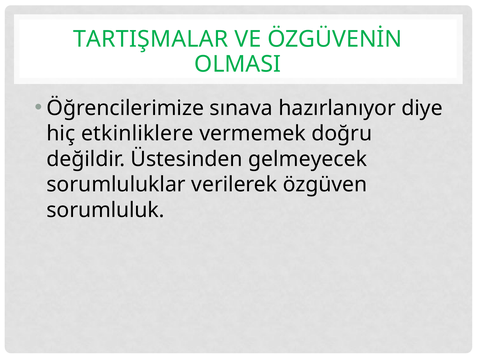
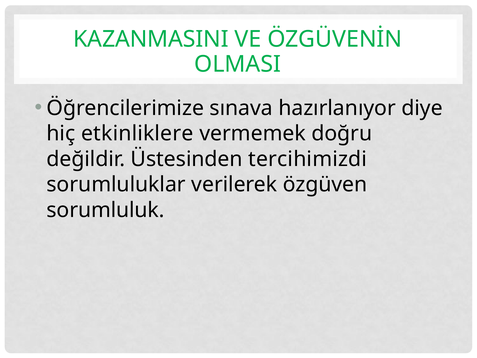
TARTIŞMALAR: TARTIŞMALAR -> KAZANMASINI
gelmeyecek: gelmeyecek -> tercihimizdi
